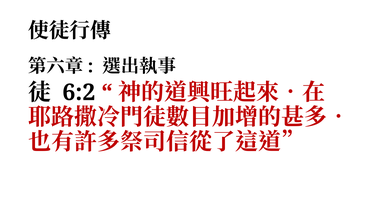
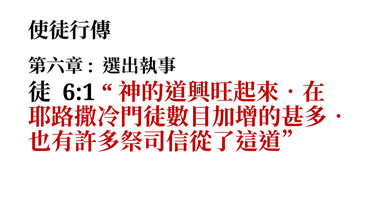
6:2: 6:2 -> 6:1
